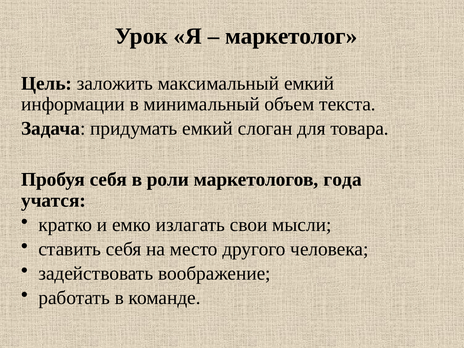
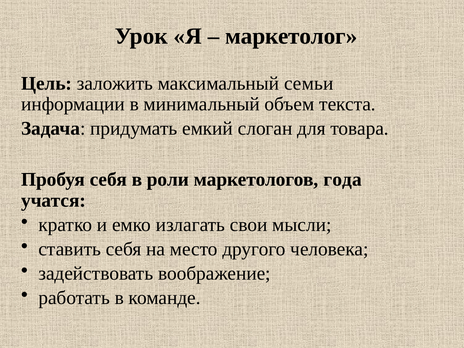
максимальный емкий: емкий -> семьи
